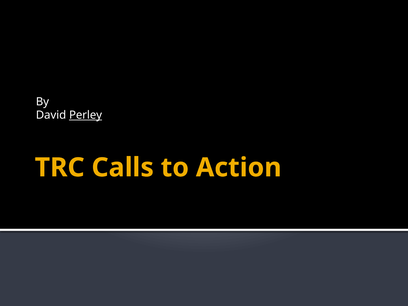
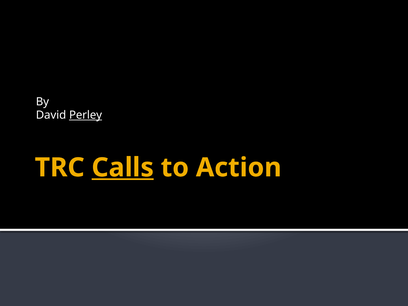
Calls underline: none -> present
